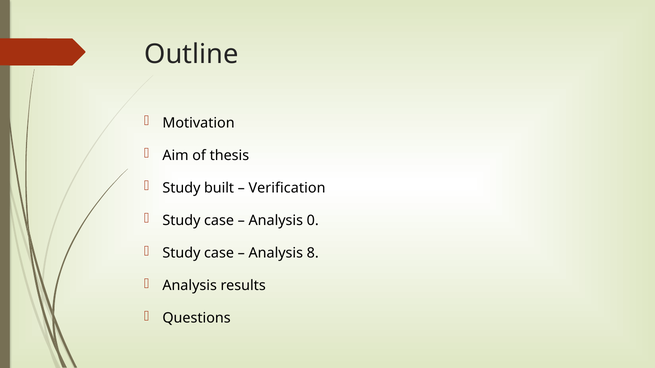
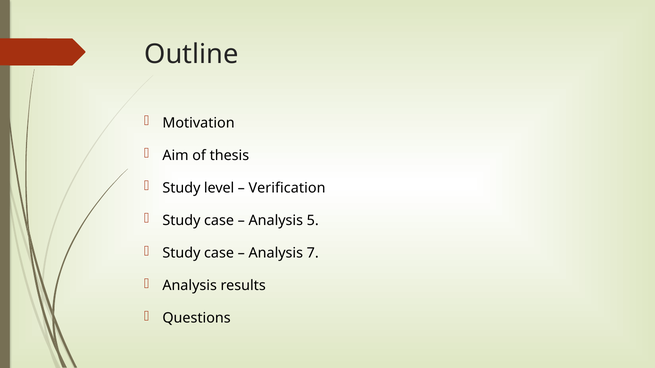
built: built -> level
0: 0 -> 5
8: 8 -> 7
